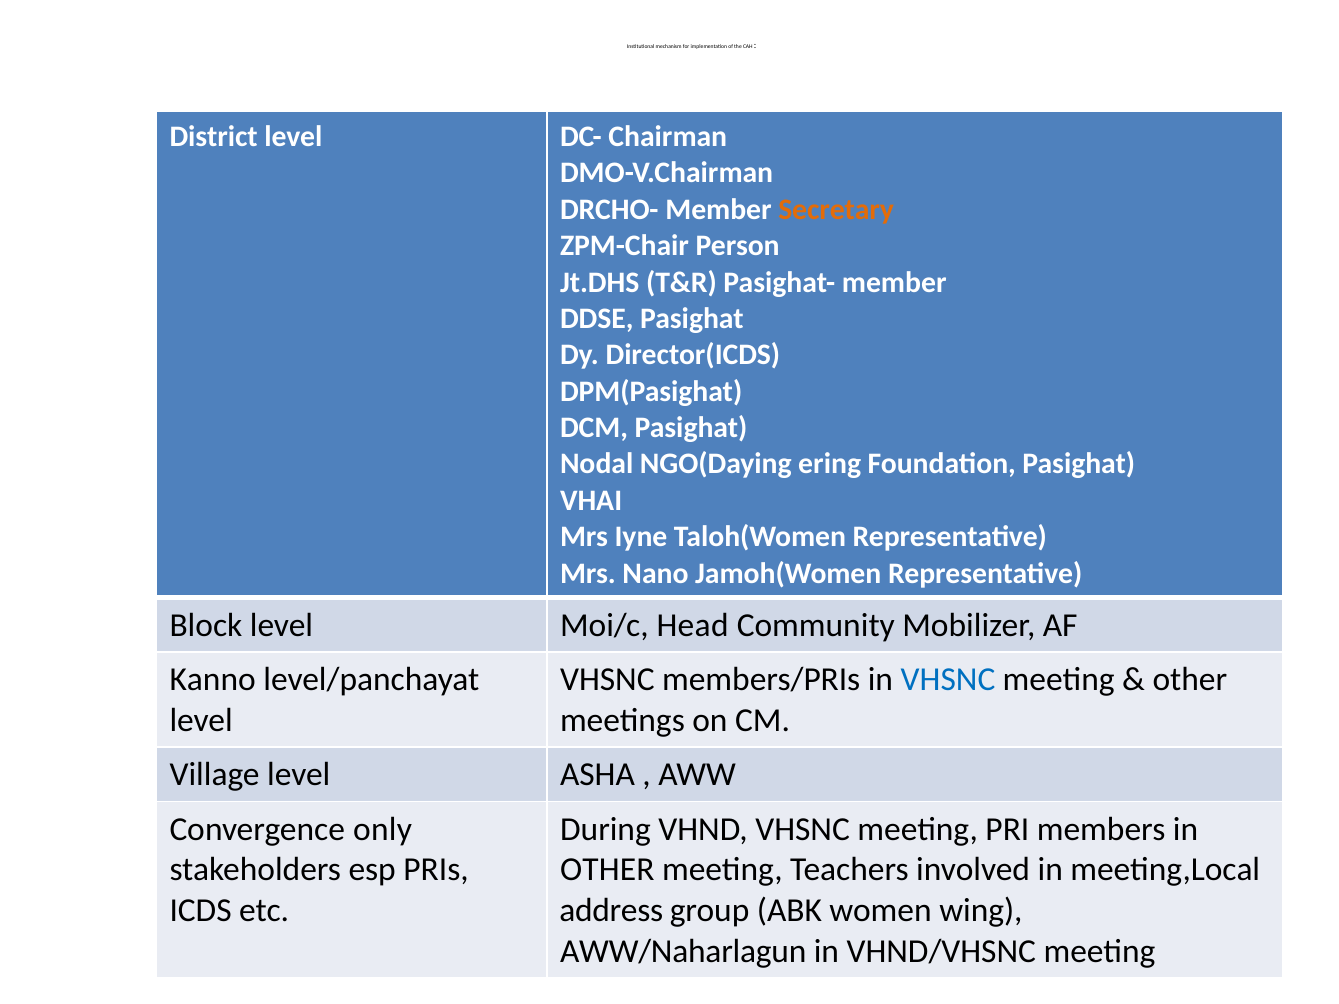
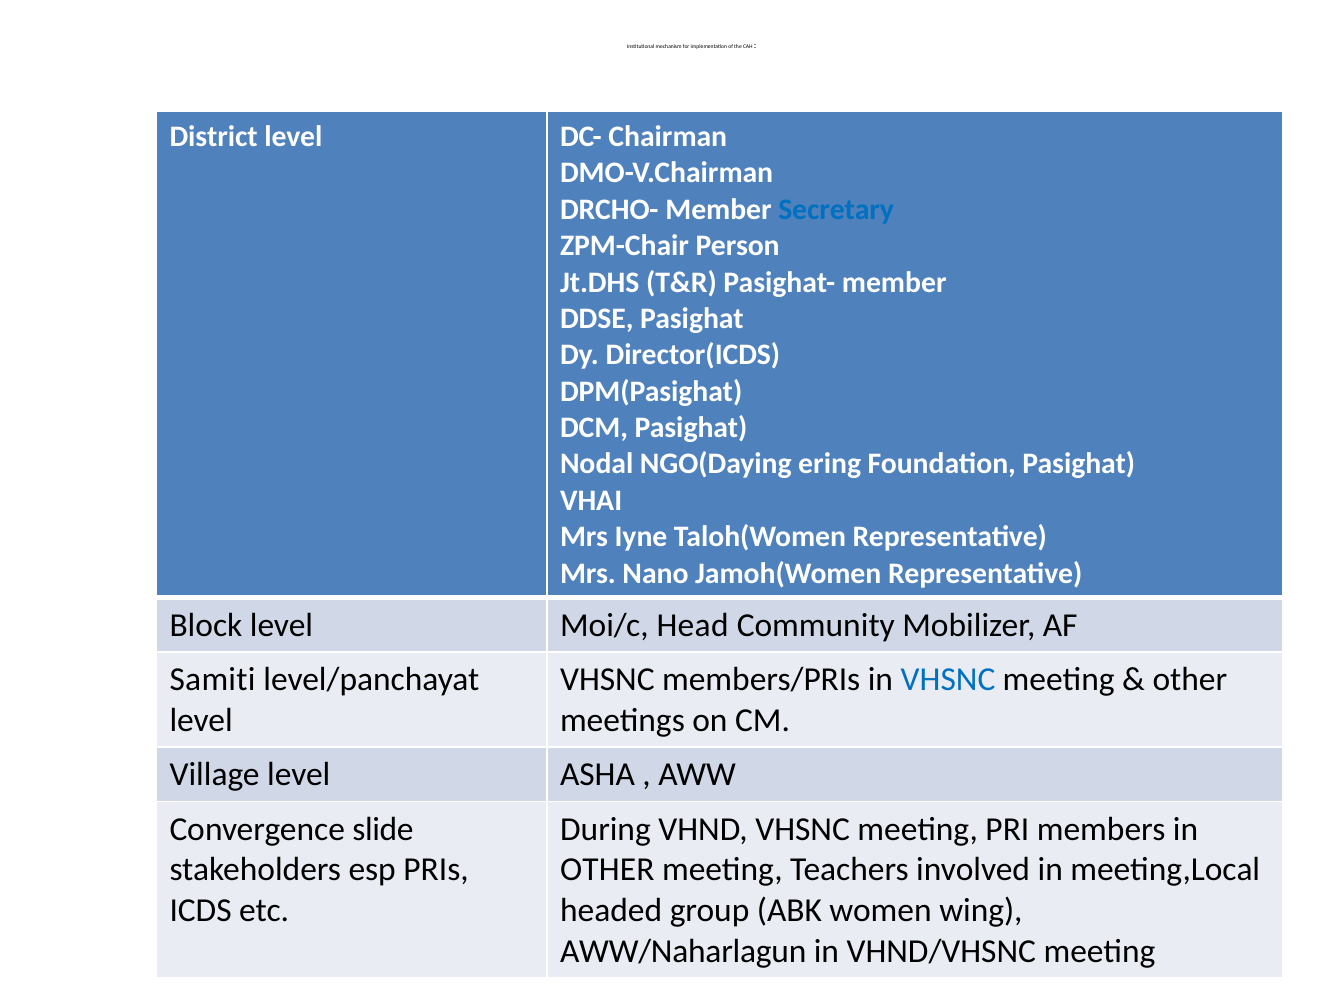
Secretary colour: orange -> blue
Kanno: Kanno -> Samiti
only: only -> slide
address: address -> headed
